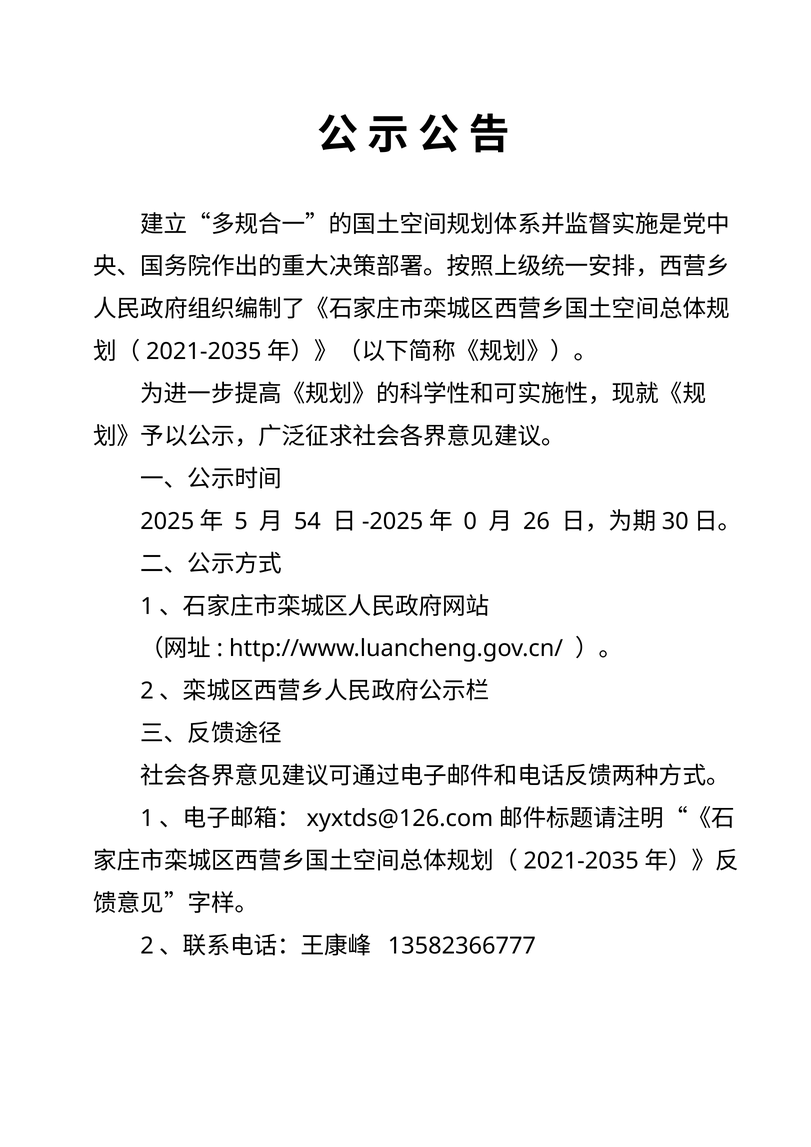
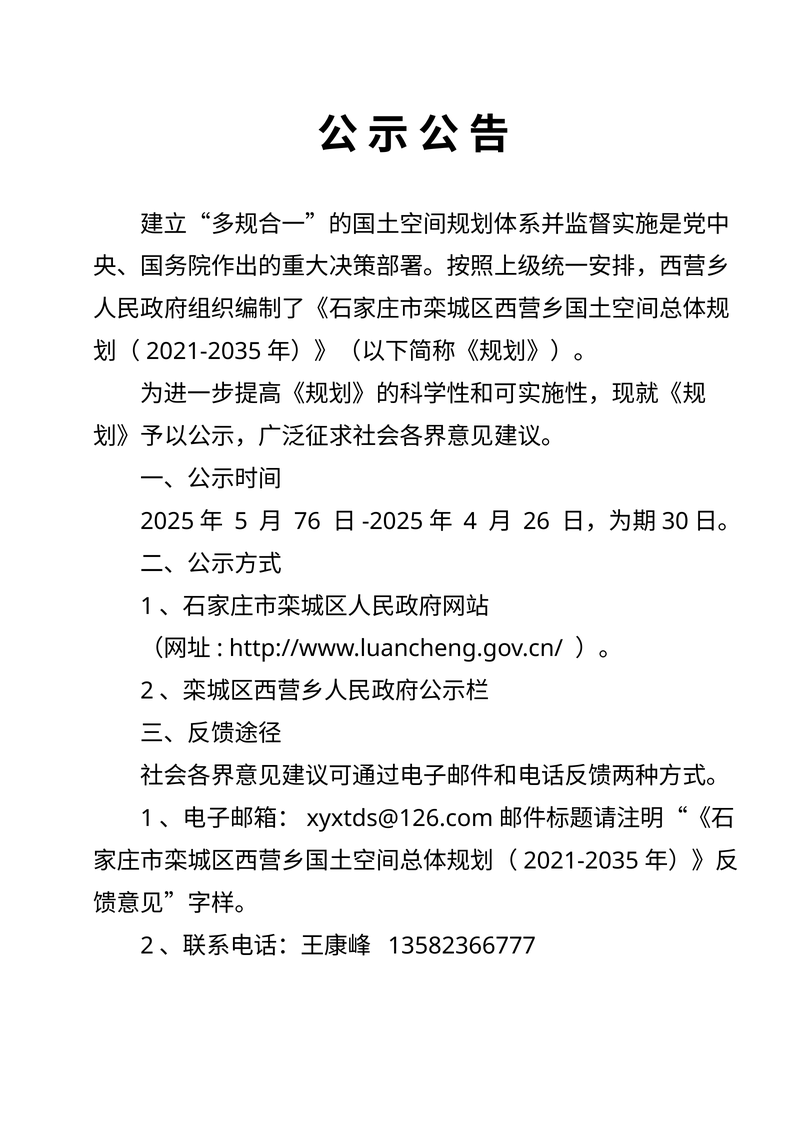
54: 54 -> 76
0: 0 -> 4
